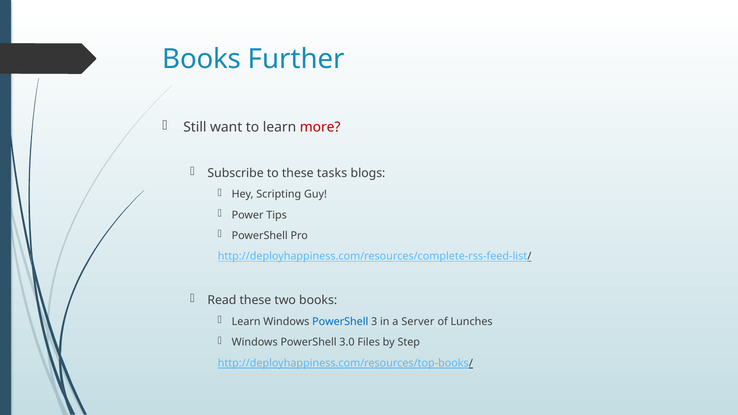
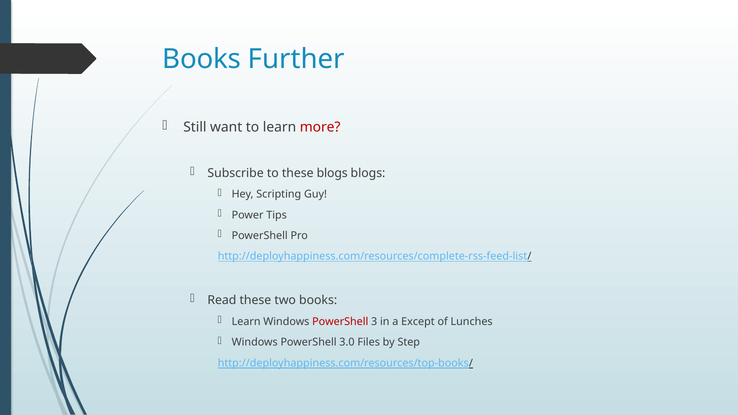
these tasks: tasks -> blogs
PowerShell at (340, 322) colour: blue -> red
Server: Server -> Except
